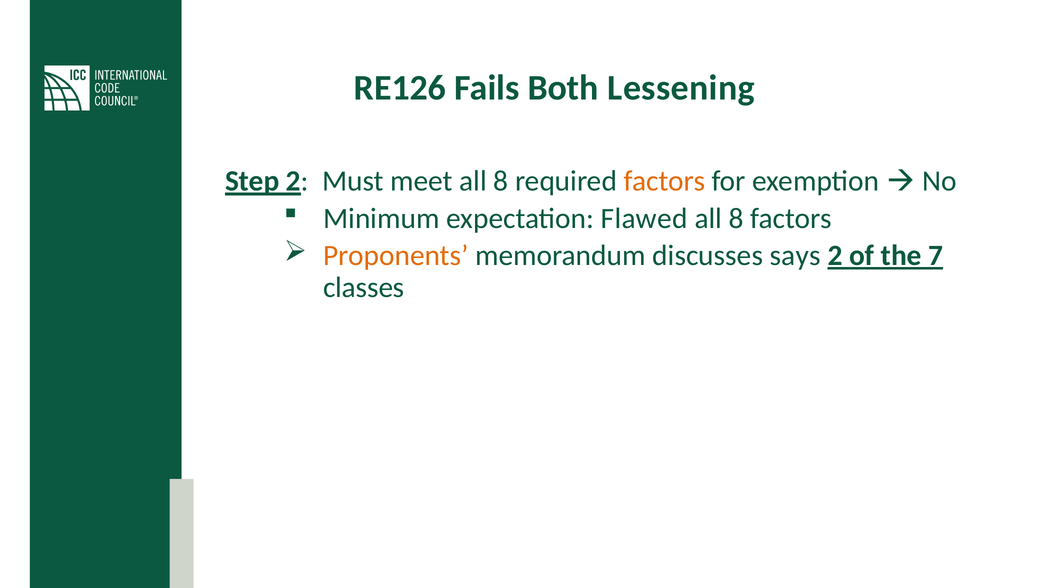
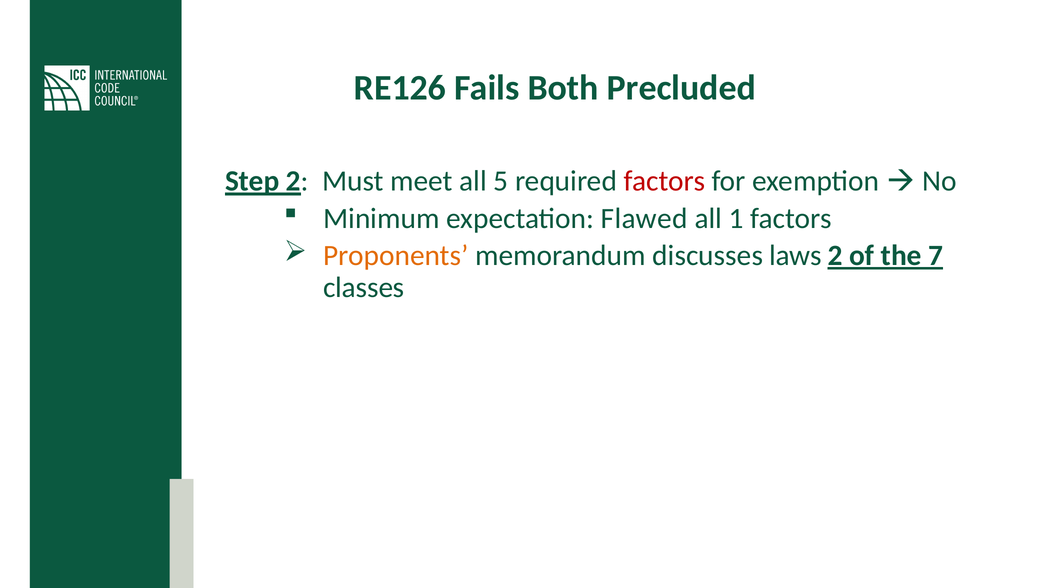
Lessening: Lessening -> Precluded
meet all 8: 8 -> 5
factors at (664, 181) colour: orange -> red
8 at (736, 219): 8 -> 1
says: says -> laws
